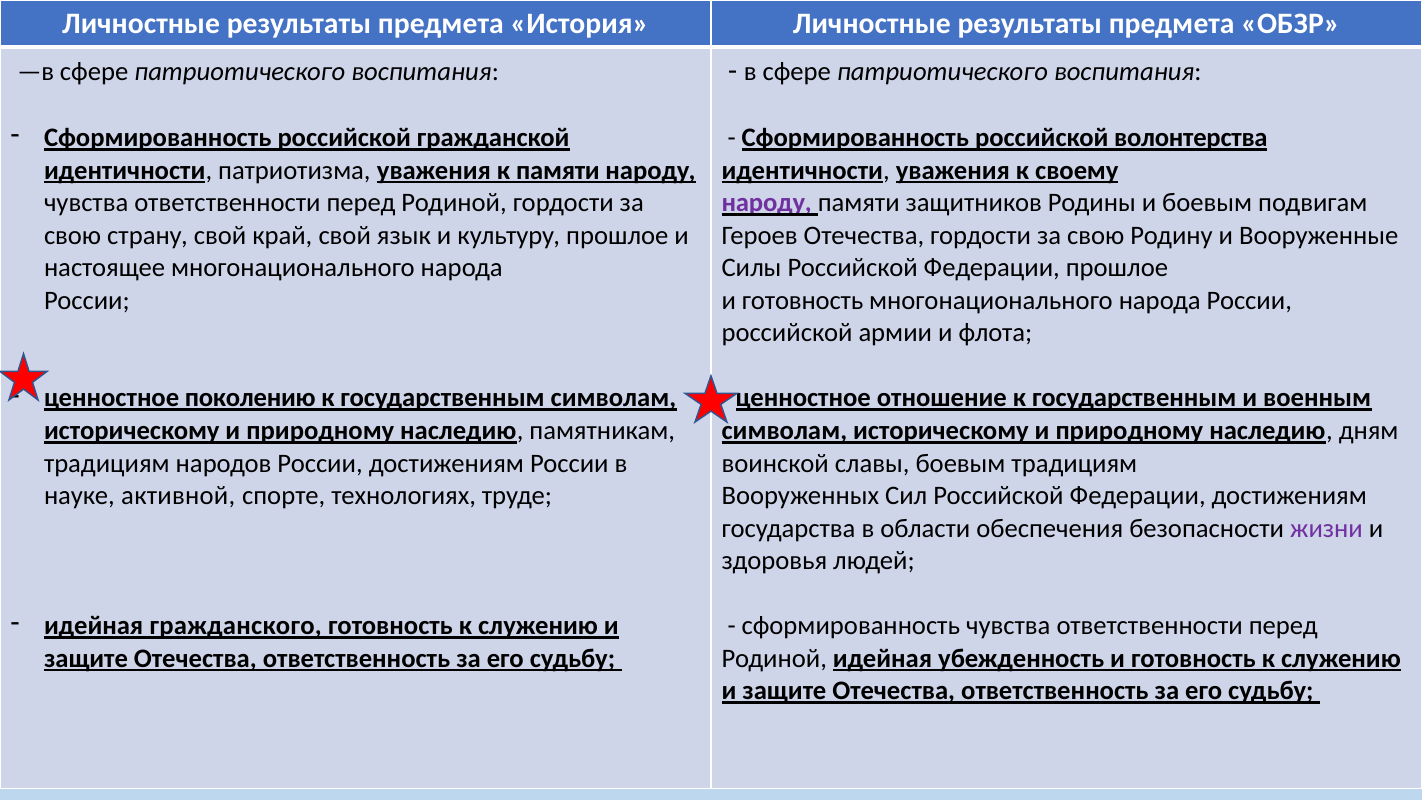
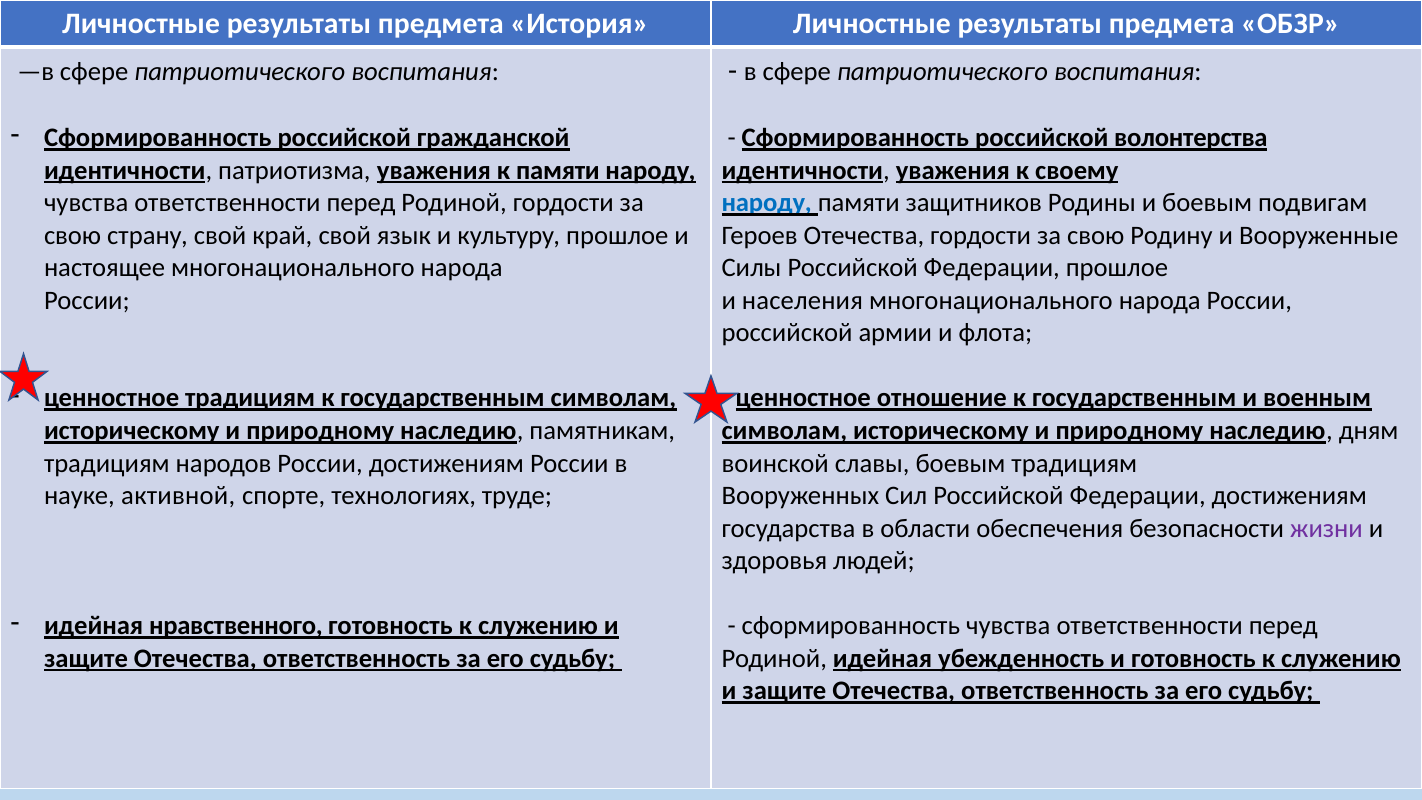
народу at (767, 203) colour: purple -> blue
готовность at (803, 300): готовность -> населения
ценностное поколению: поколению -> традициям
гражданского: гражданского -> нравственного
